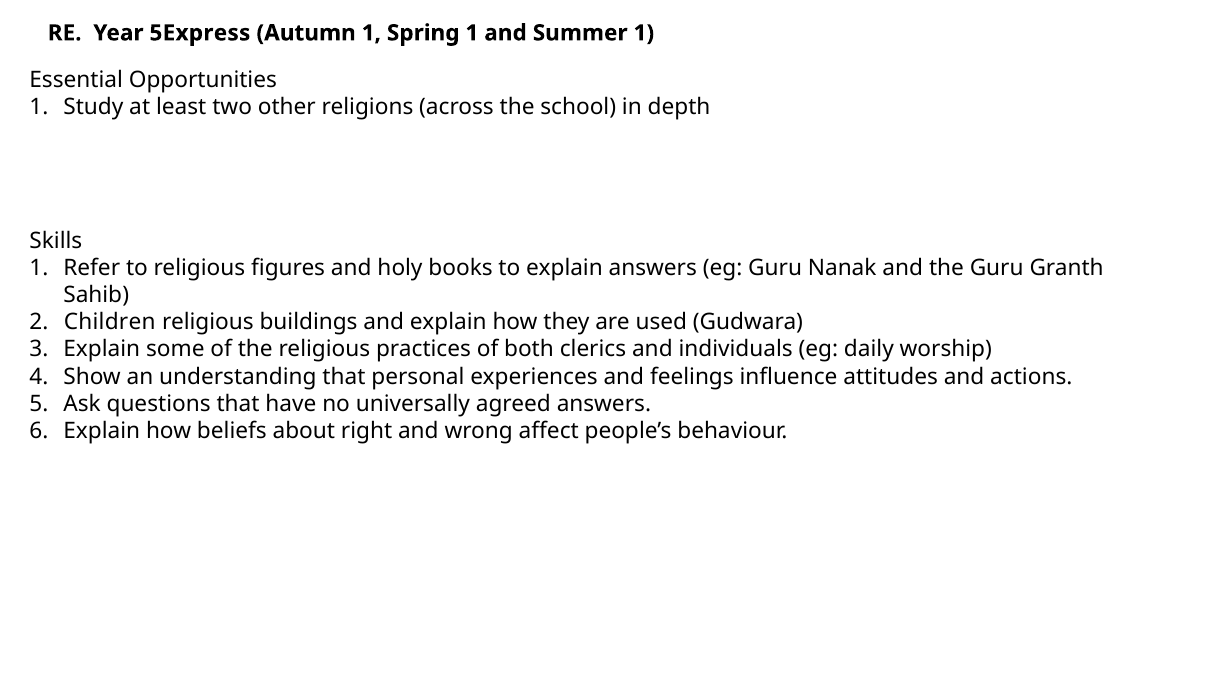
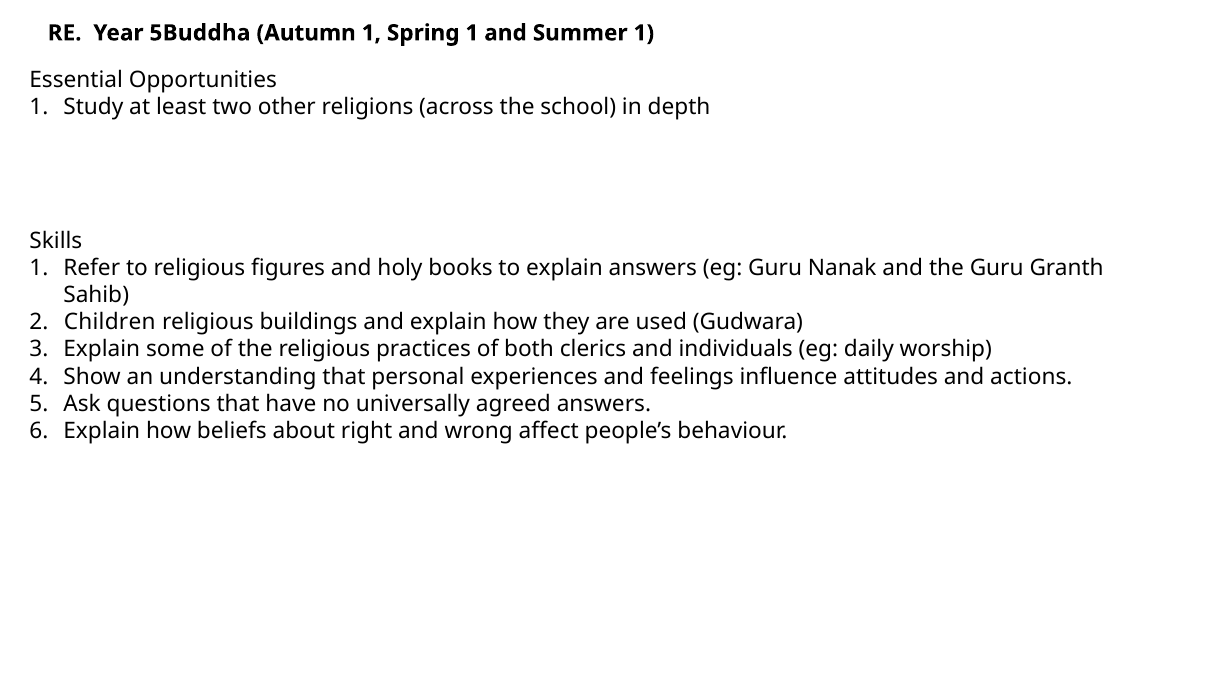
5Express: 5Express -> 5Buddha
